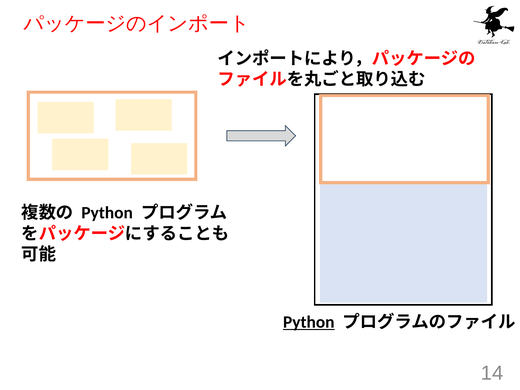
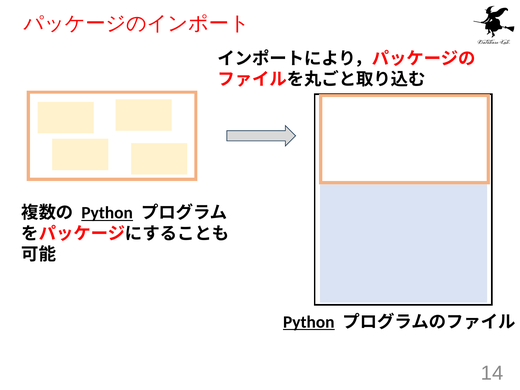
Python at (107, 213) underline: none -> present
